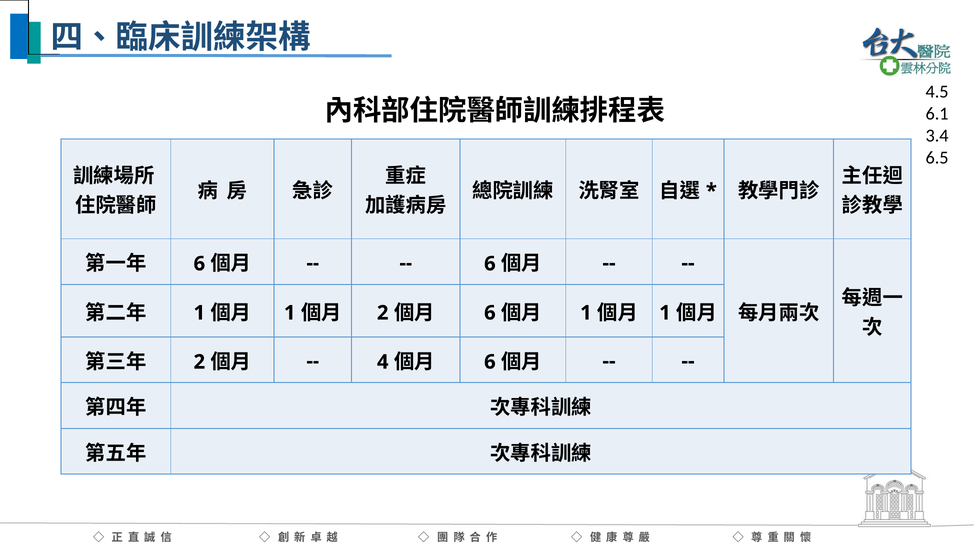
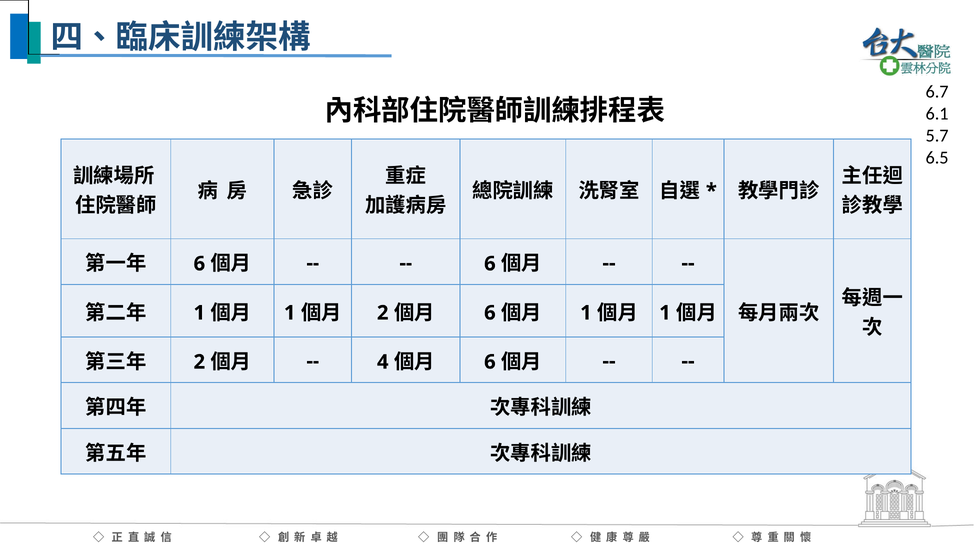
4.5: 4.5 -> 6.7
3.4: 3.4 -> 5.7
